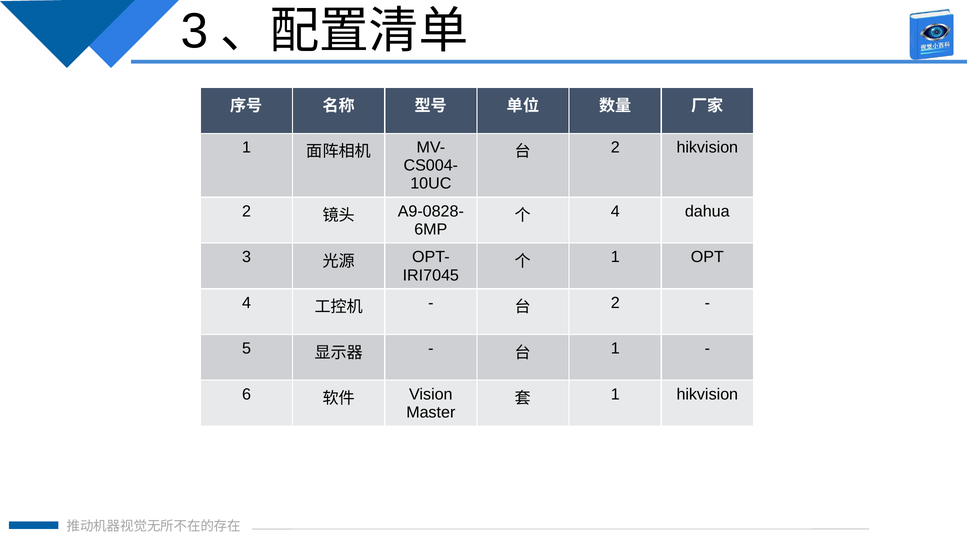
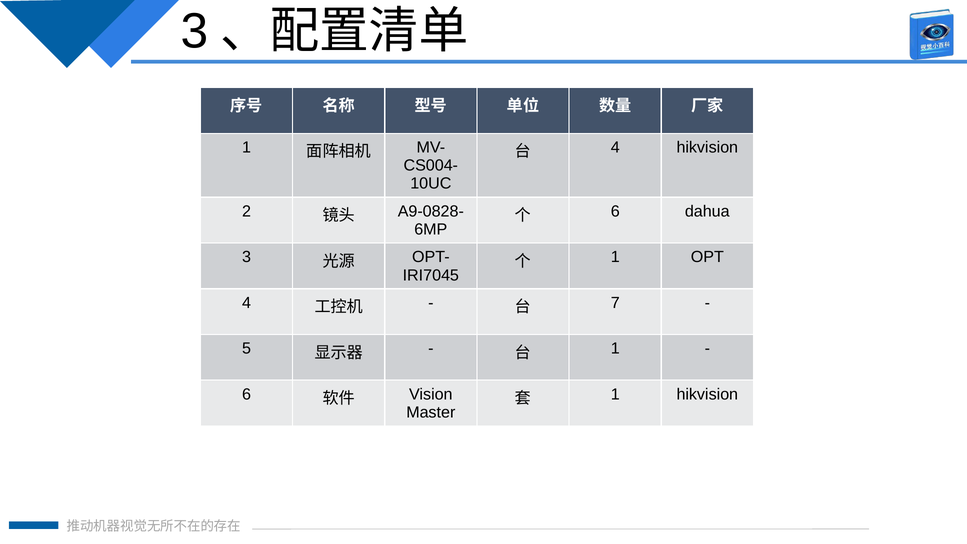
2 at (615, 148): 2 -> 4
4 at (615, 211): 4 -> 6
2 at (615, 303): 2 -> 7
